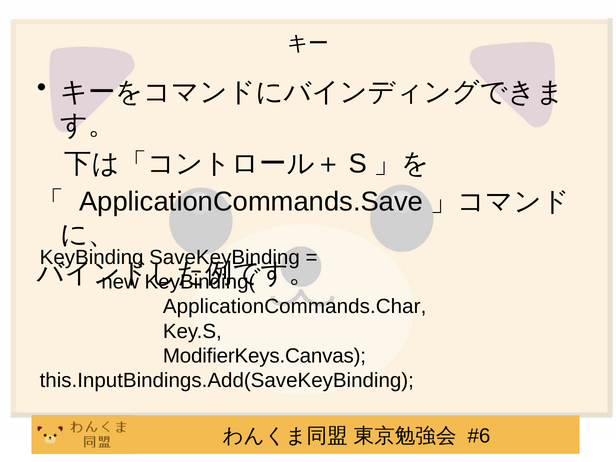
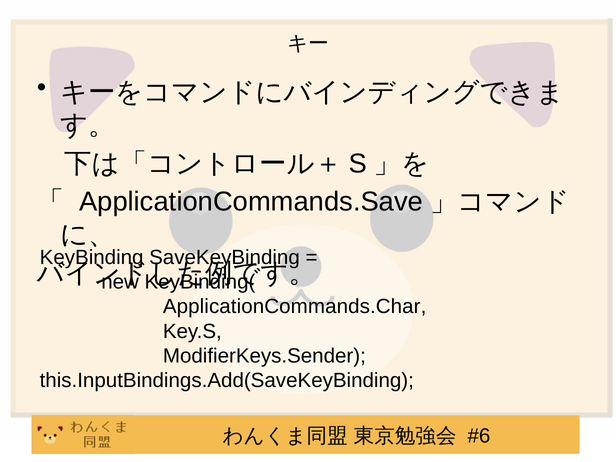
ModifierKeys.Canvas: ModifierKeys.Canvas -> ModifierKeys.Sender
